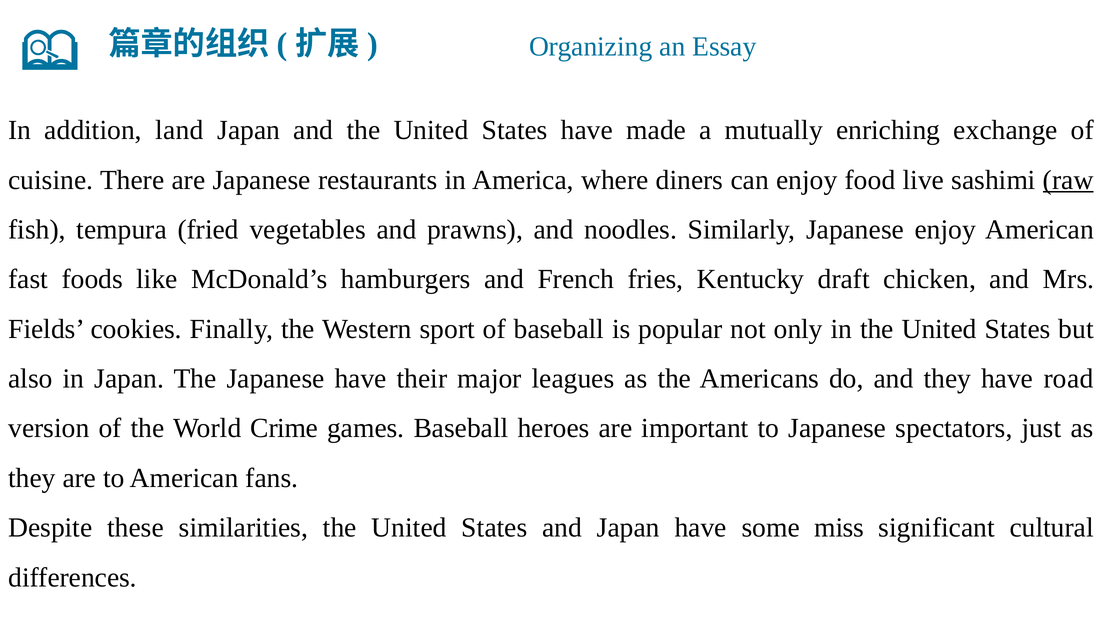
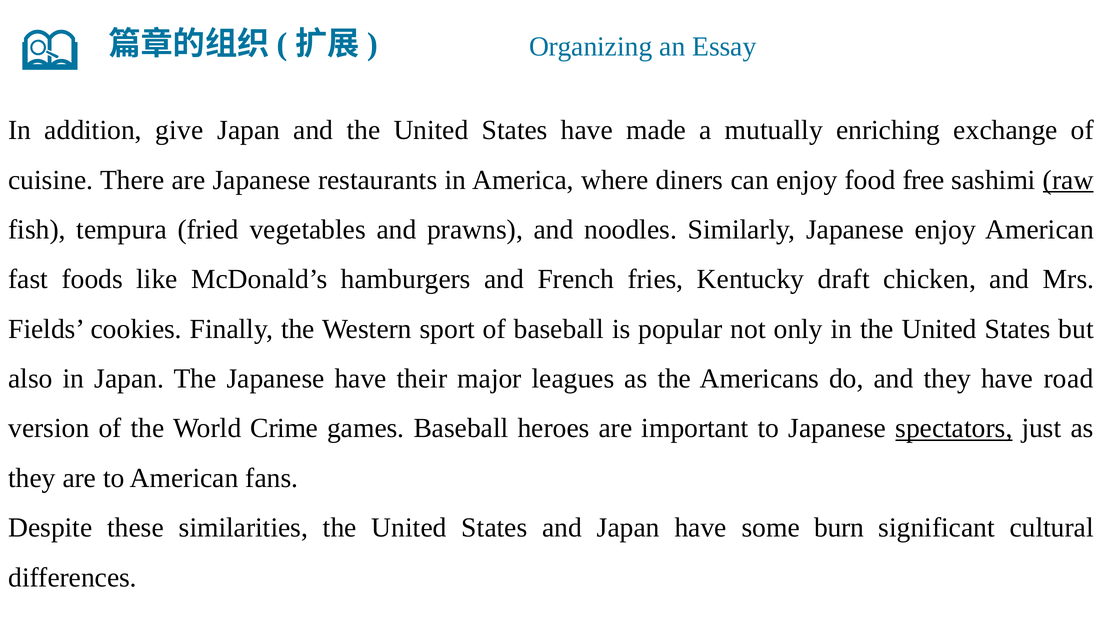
land: land -> give
live: live -> free
spectators underline: none -> present
miss: miss -> burn
